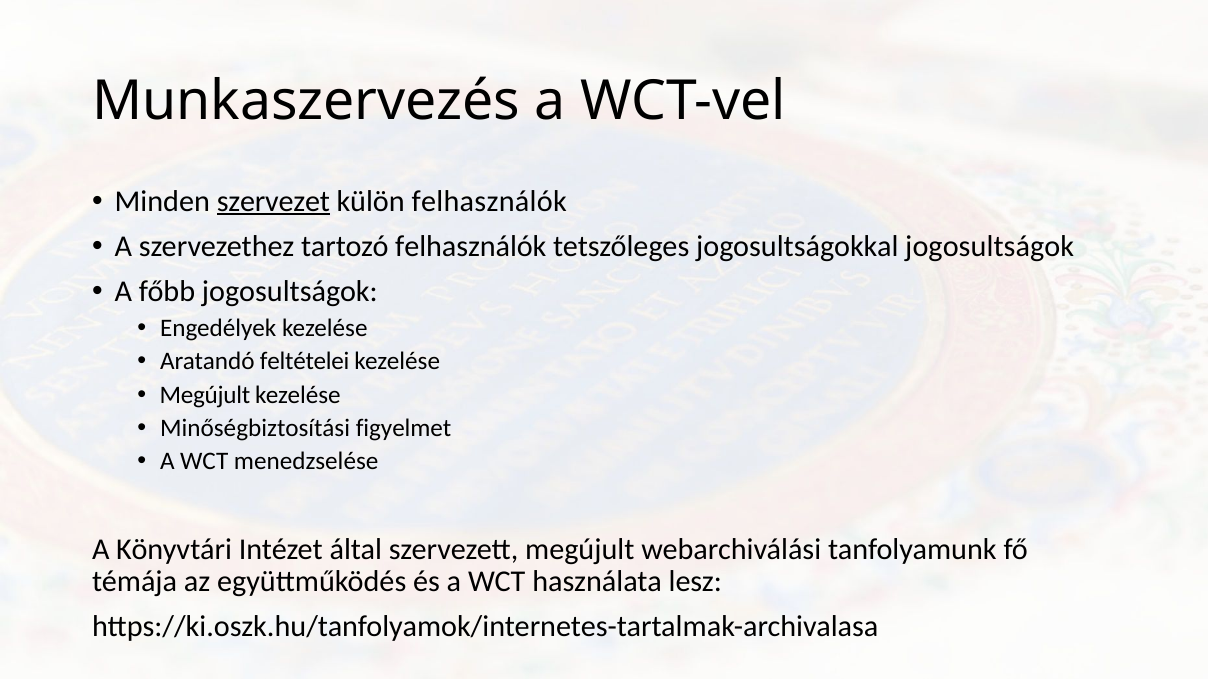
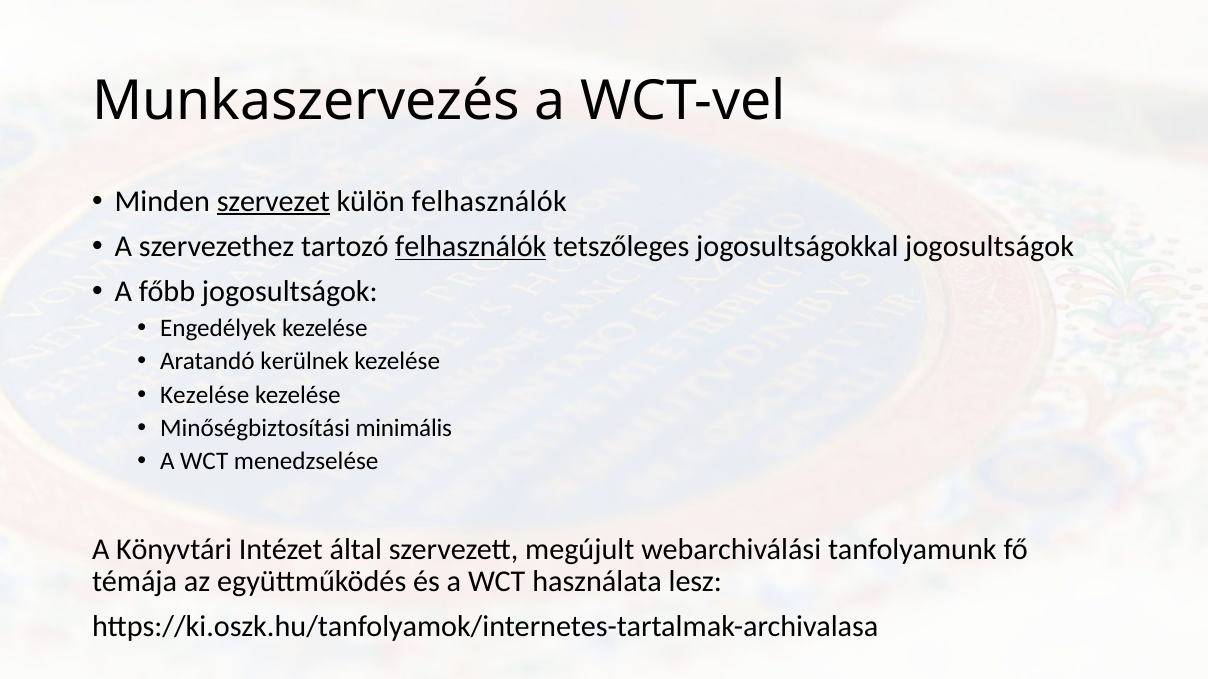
felhasználók at (471, 247) underline: none -> present
feltételei: feltételei -> kerülnek
Megújult at (205, 395): Megújult -> Kezelése
figyelmet: figyelmet -> minimális
